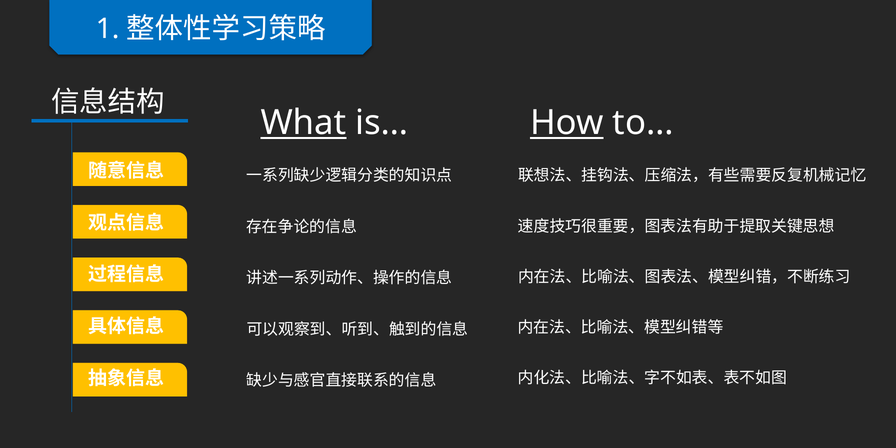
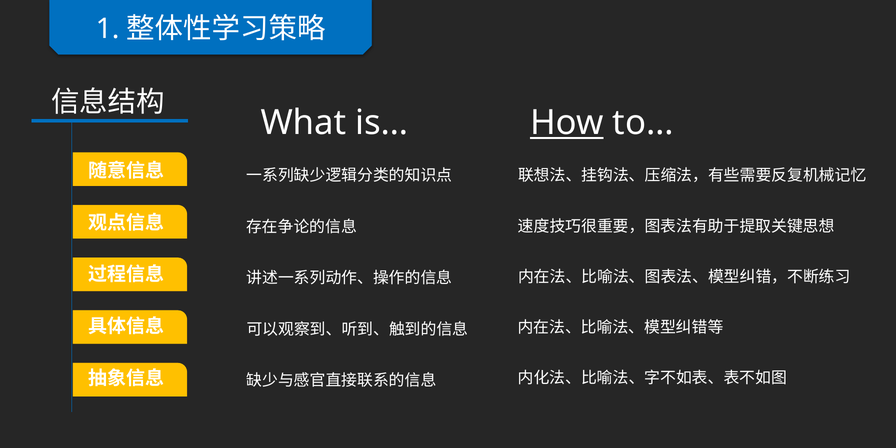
What underline: present -> none
